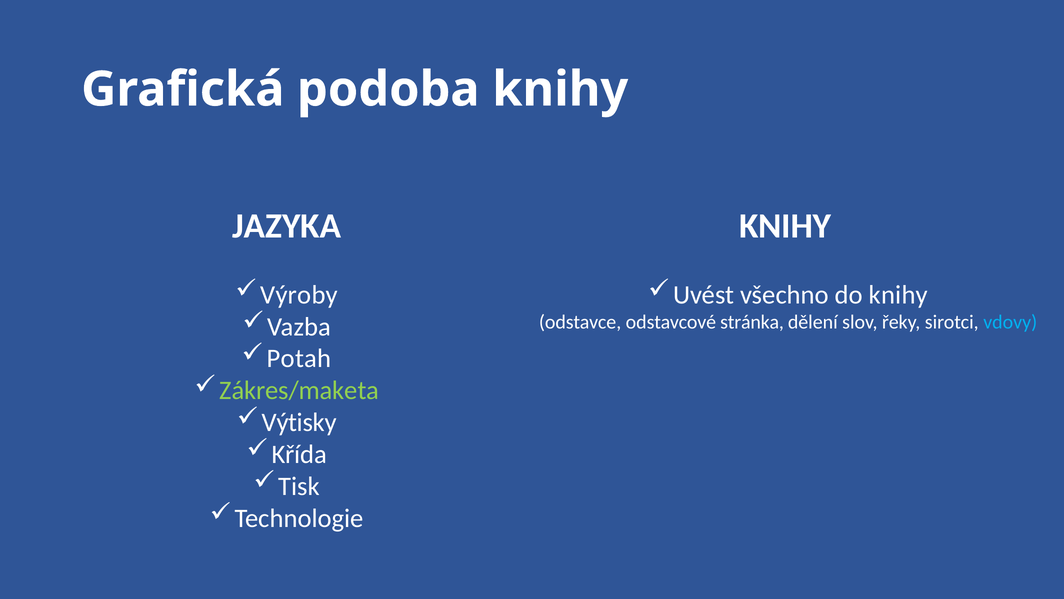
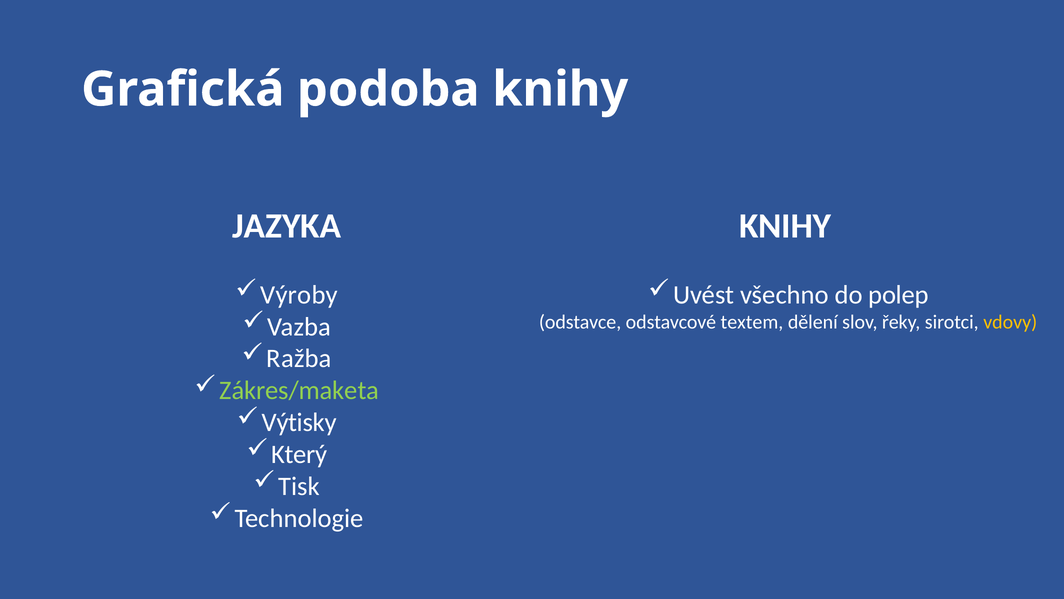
do knihy: knihy -> polep
stránka: stránka -> textem
vdovy colour: light blue -> yellow
Potah: Potah -> Ražba
Křída: Křída -> Který
